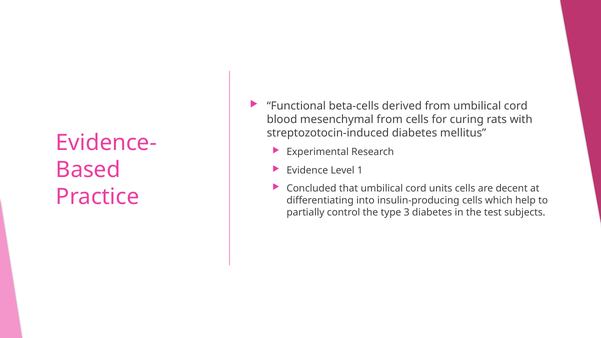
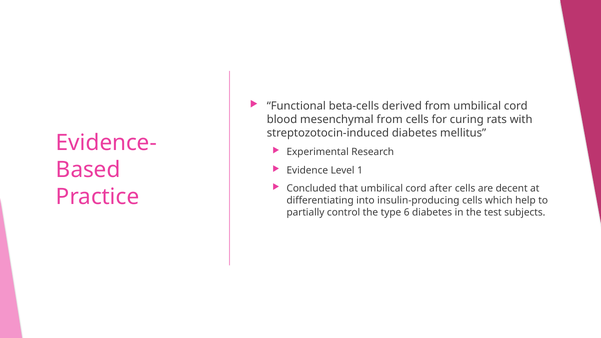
units: units -> after
3: 3 -> 6
